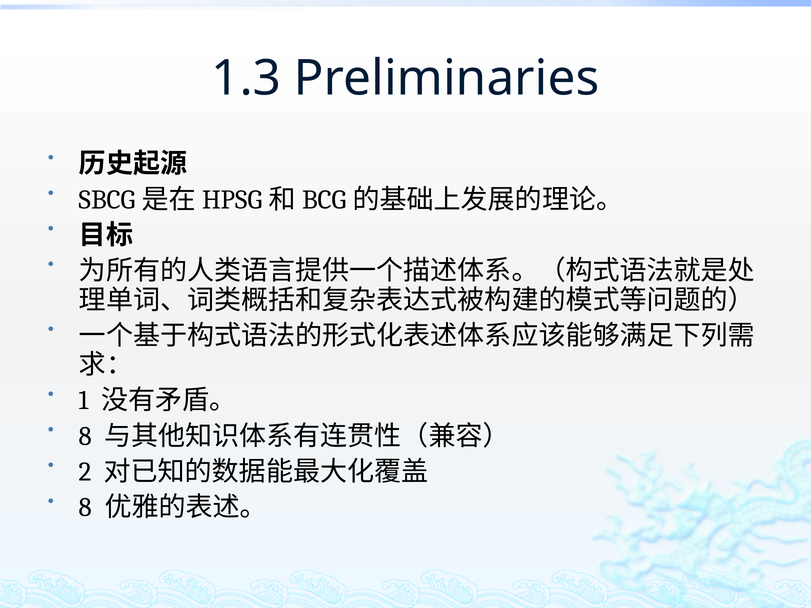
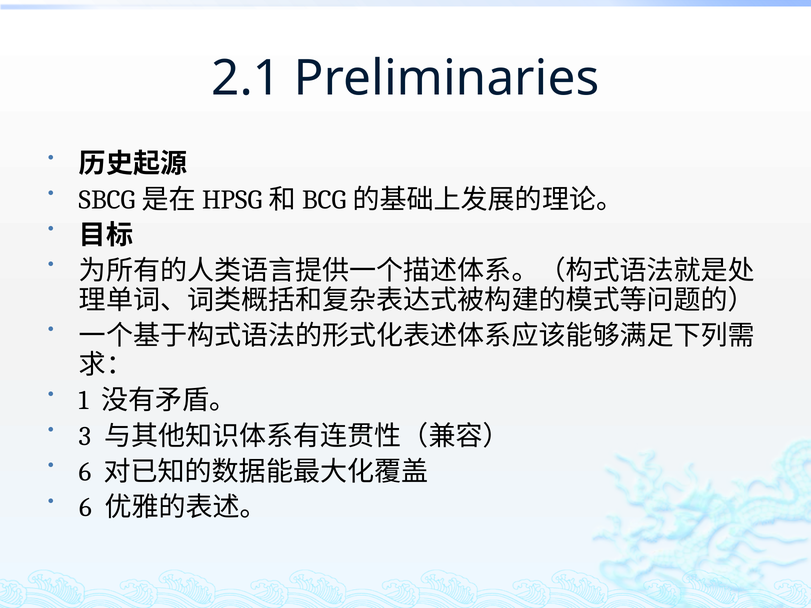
1.3: 1.3 -> 2.1
8 at (85, 436): 8 -> 3
2 at (85, 472): 2 -> 6
8 at (86, 508): 8 -> 6
